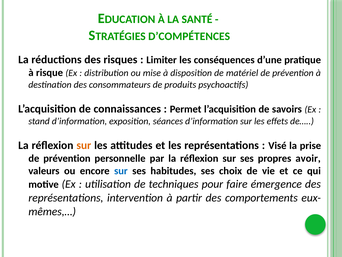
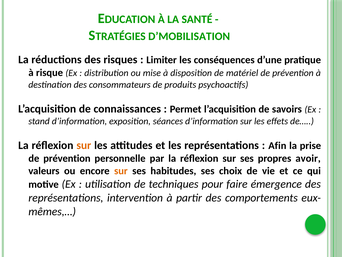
D’COMPÉTENCES: D’COMPÉTENCES -> D’MOBILISATION
Visé: Visé -> Afin
sur at (121, 171) colour: blue -> orange
